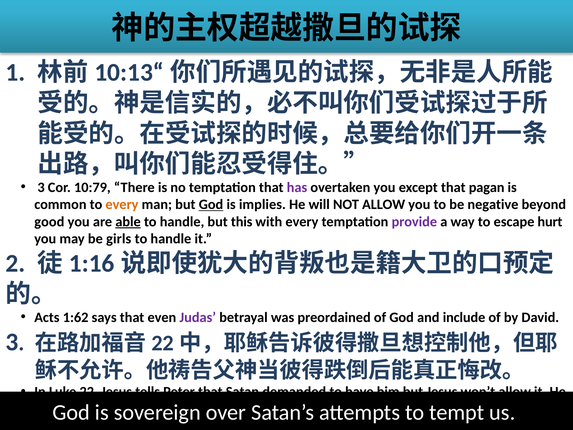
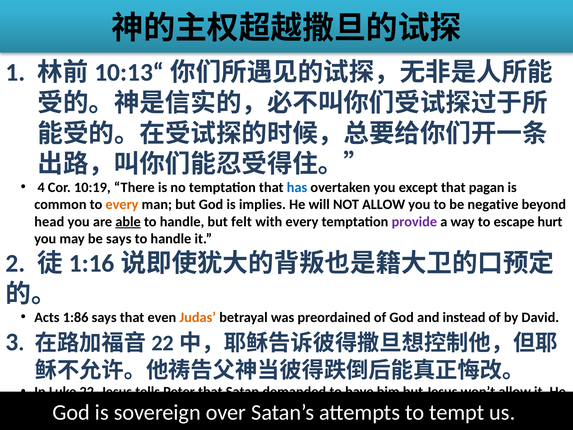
3 at (41, 187): 3 -> 4
10:79: 10:79 -> 10:19
has colour: purple -> blue
God at (211, 204) underline: present -> none
good: good -> head
this: this -> felt
be girls: girls -> says
1:62: 1:62 -> 1:86
Judas colour: purple -> orange
include: include -> instead
